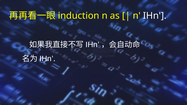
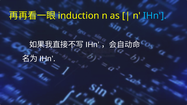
IHn at (155, 16) colour: white -> light blue
